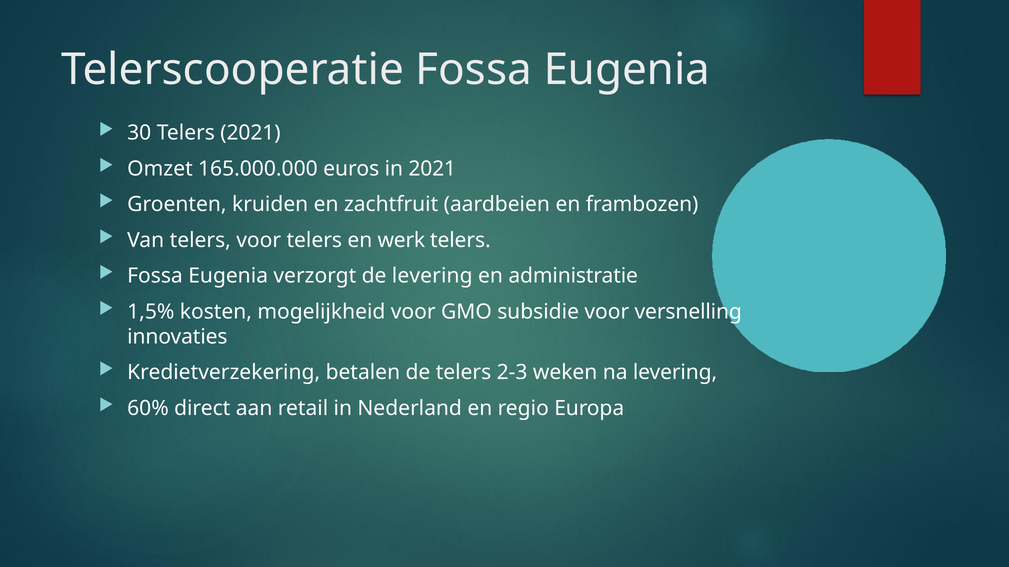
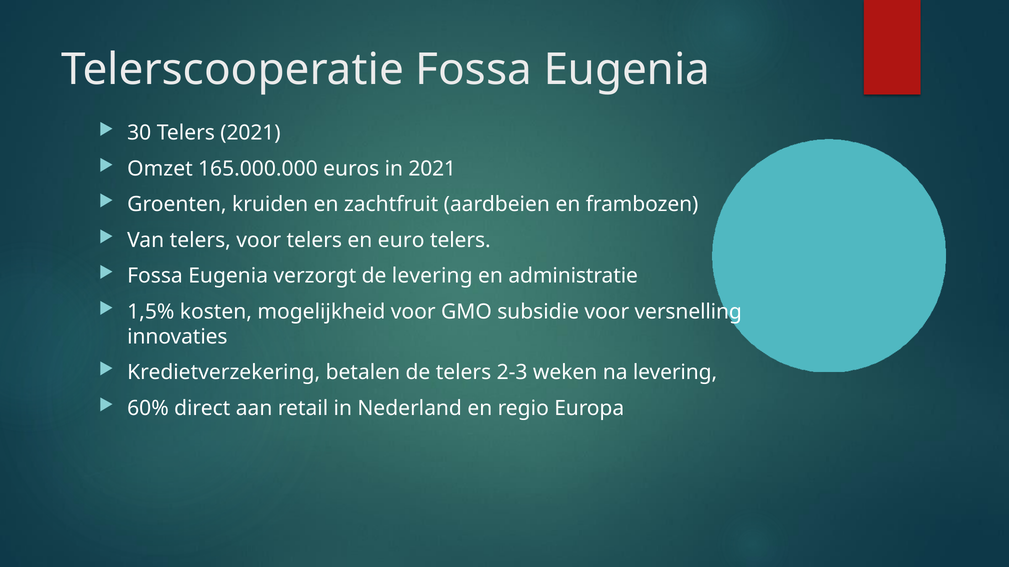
werk: werk -> euro
